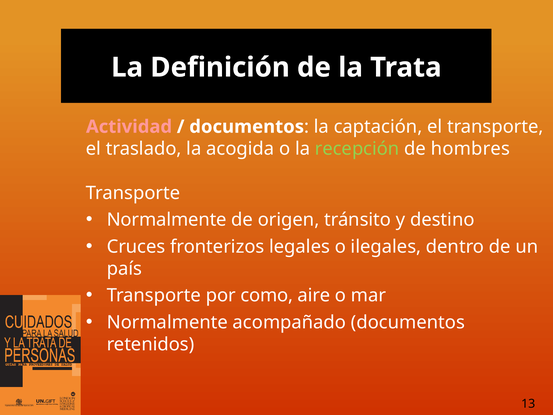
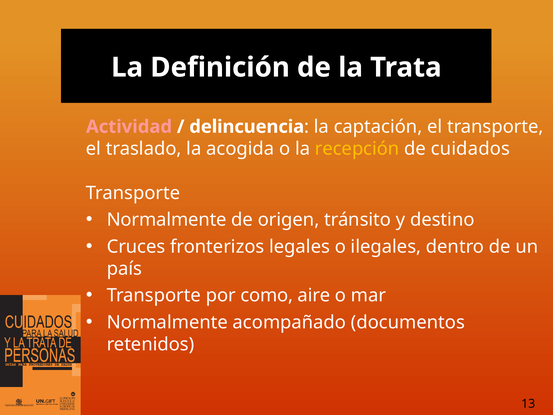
documentos at (247, 127): documentos -> delincuencia
recepción colour: light green -> yellow
hombres: hombres -> cuidados
